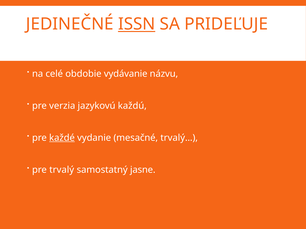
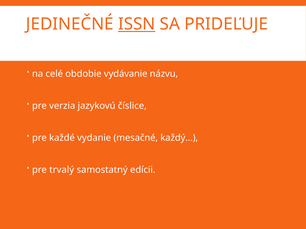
každú: každú -> číslice
každé underline: present -> none
trvalý…: trvalý… -> každý…
jasne: jasne -> edícii
